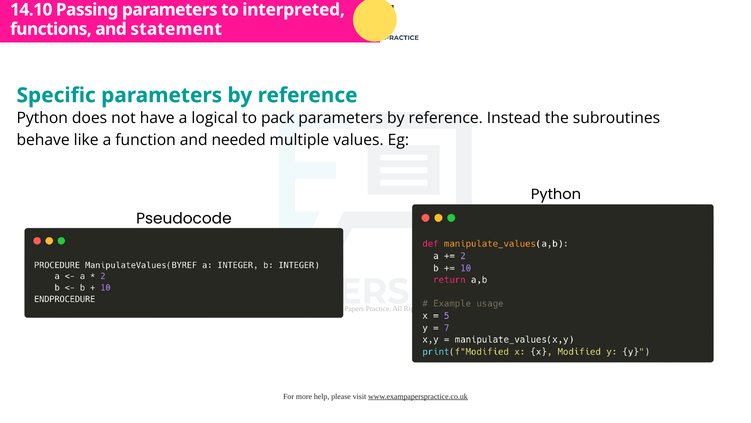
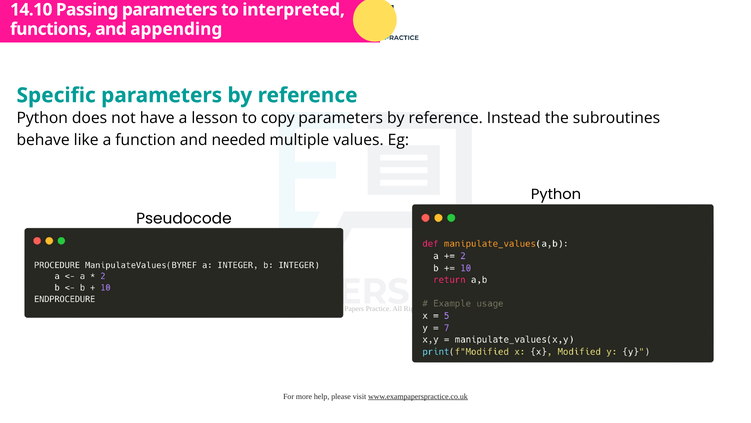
statement: statement -> appending
logical: logical -> lesson
pack: pack -> copy
